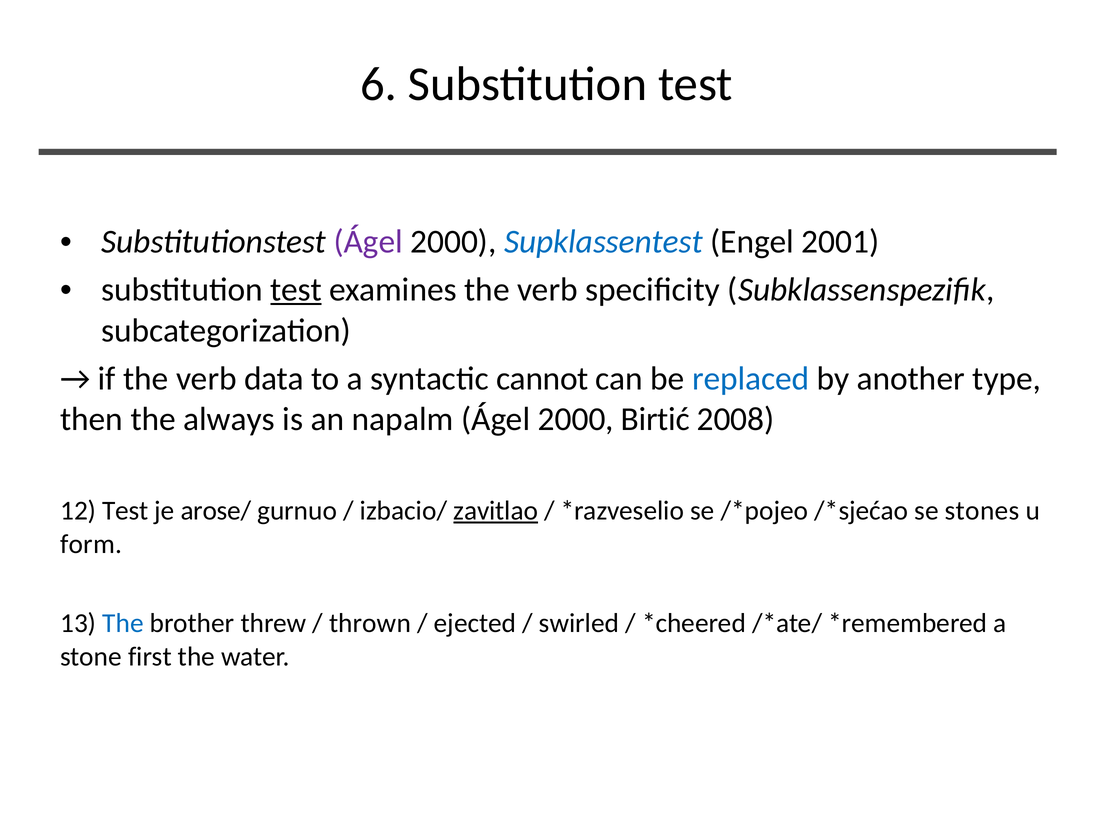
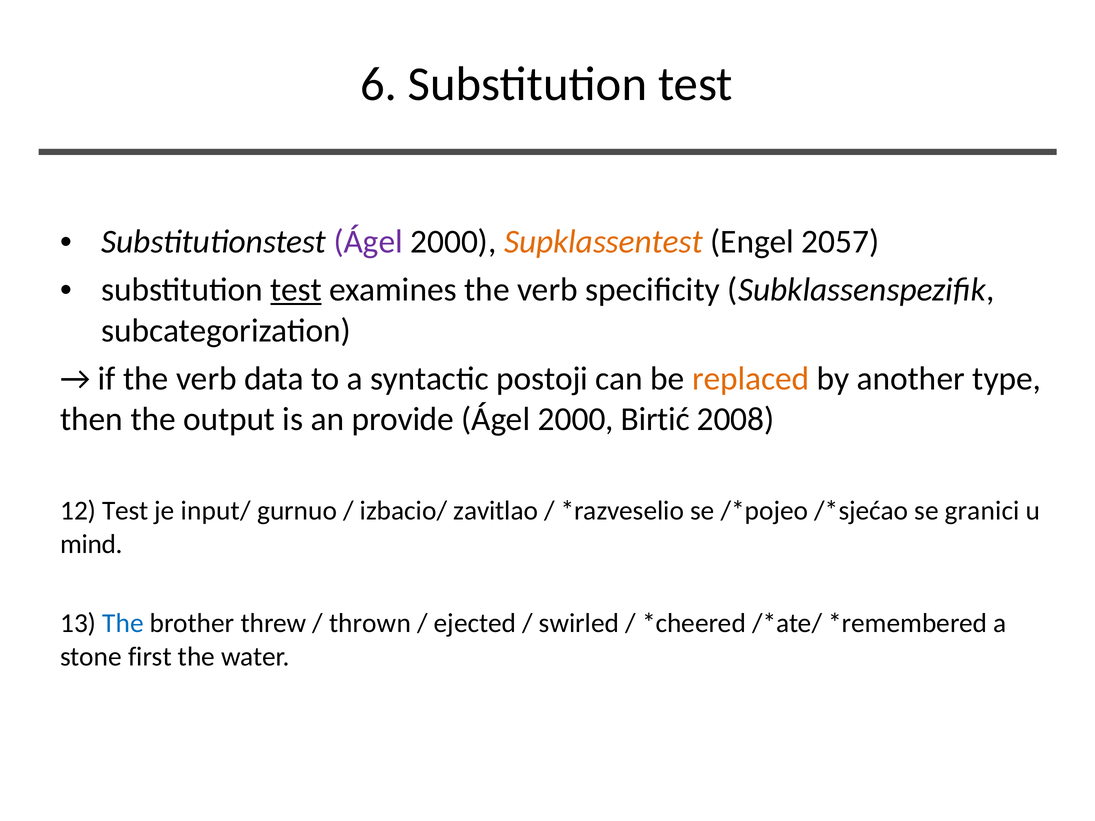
Supklassentest colour: blue -> orange
2001: 2001 -> 2057
cannot: cannot -> postoji
replaced colour: blue -> orange
always: always -> output
napalm: napalm -> provide
arose/: arose/ -> input/
zavitlao underline: present -> none
stones: stones -> granici
form: form -> mind
